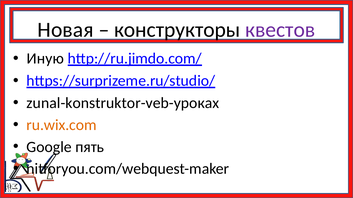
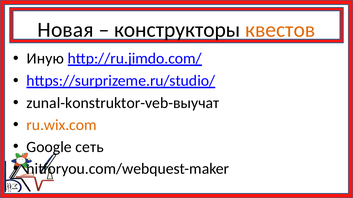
квестов colour: purple -> orange
zunal-konstruktor-veb-уроках: zunal-konstruktor-veb-уроках -> zunal-konstruktor-veb-выучат
пять: пять -> сеть
